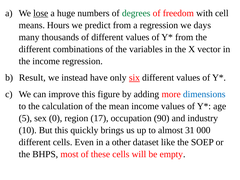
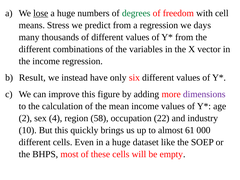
Hours: Hours -> Stress
six underline: present -> none
dimensions colour: blue -> purple
5: 5 -> 2
0: 0 -> 4
17: 17 -> 58
90: 90 -> 22
31: 31 -> 61
in a other: other -> huge
